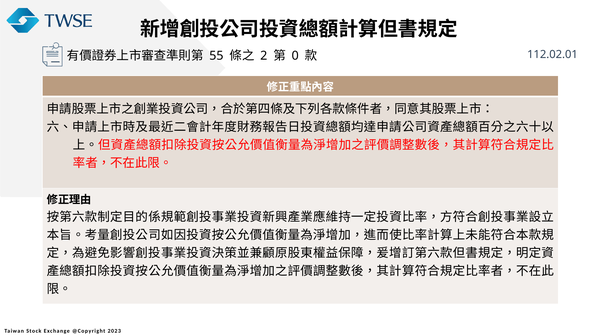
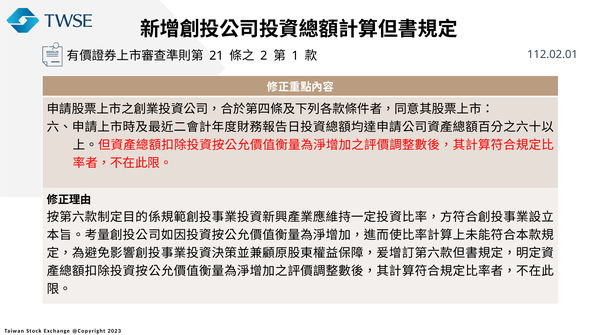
55: 55 -> 21
0: 0 -> 1
